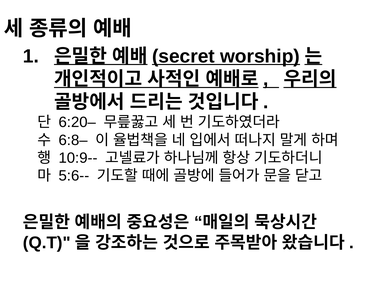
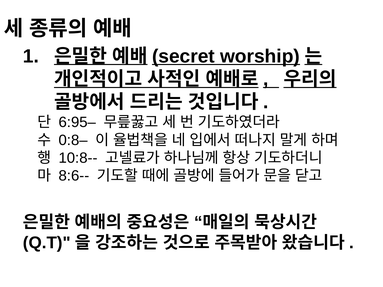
6:20–: 6:20– -> 6:95–
6:8–: 6:8– -> 0:8–
10:9--: 10:9-- -> 10:8--
5:6--: 5:6-- -> 8:6--
